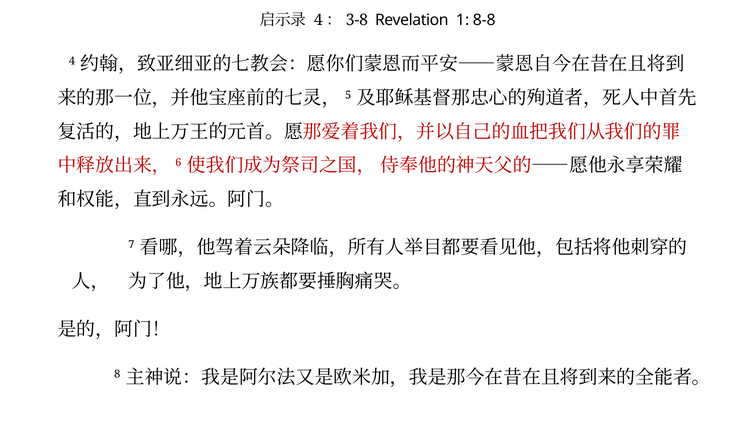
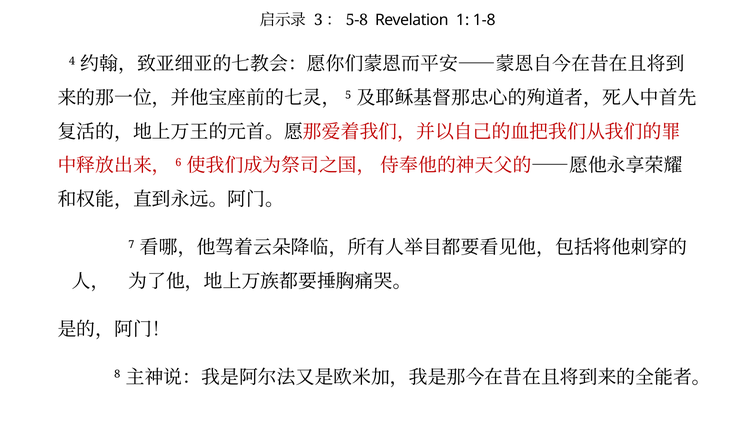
4 at (318, 20): 4 -> 3
3-8: 3-8 -> 5-8
8-8: 8-8 -> 1-8
